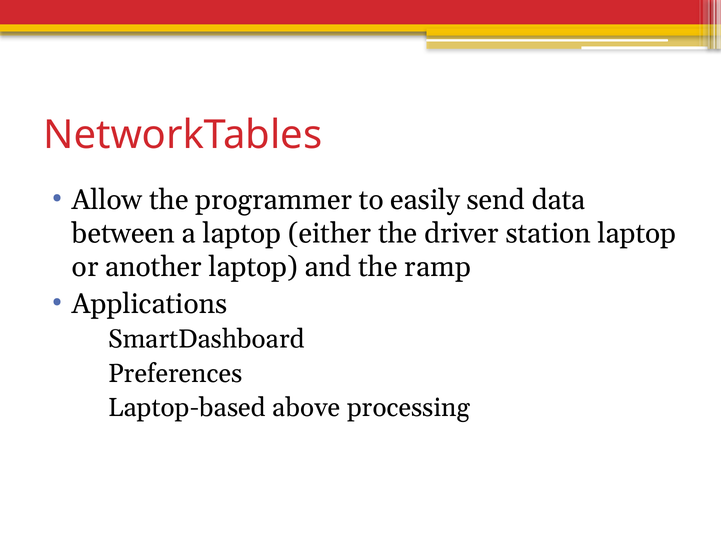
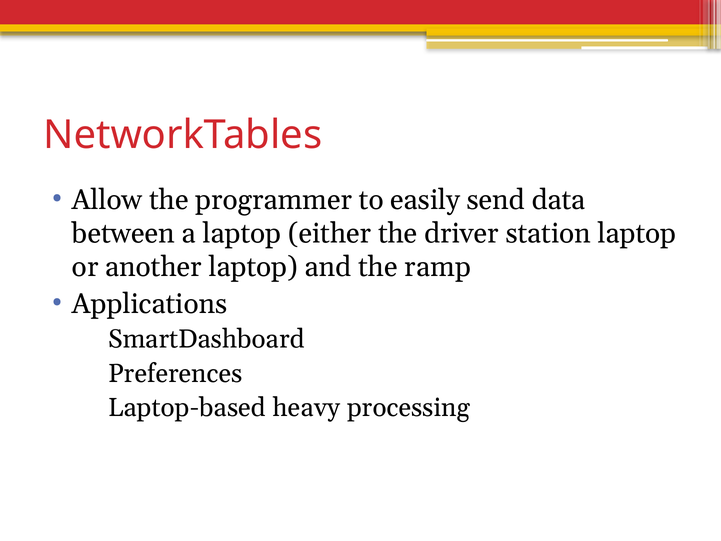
above: above -> heavy
